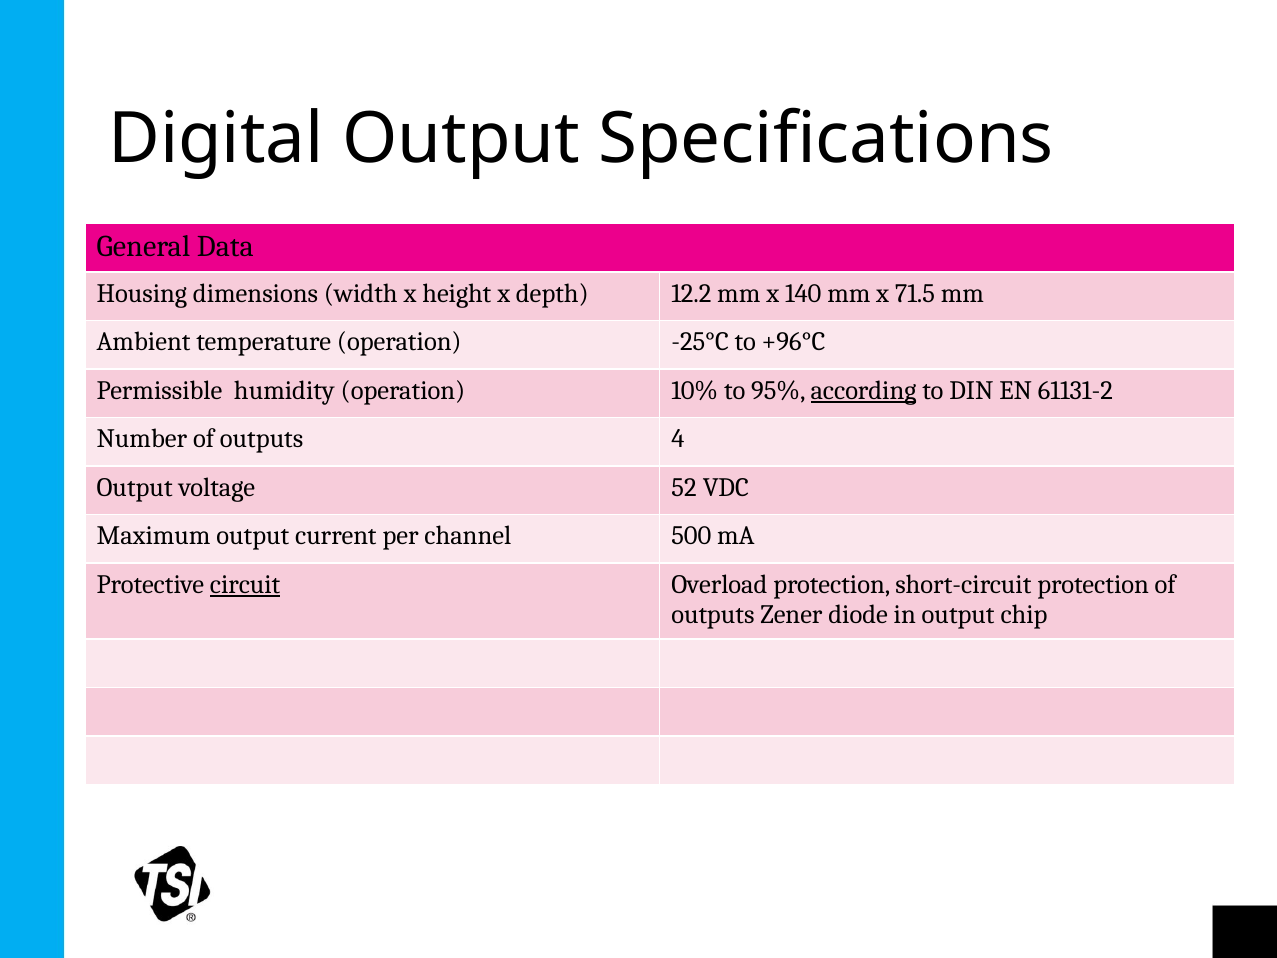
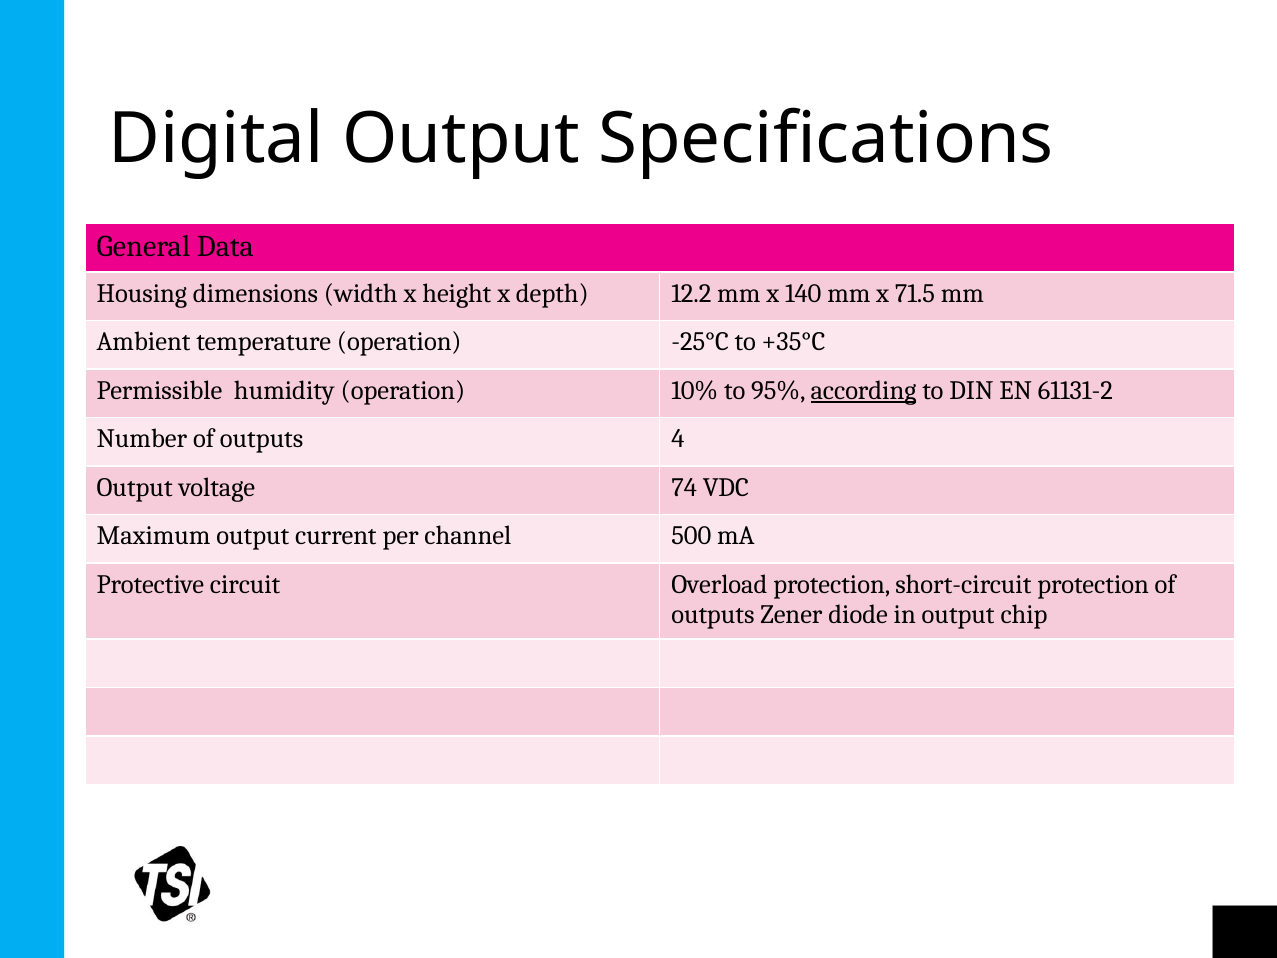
+96°C: +96°C -> +35°C
52: 52 -> 74
circuit underline: present -> none
